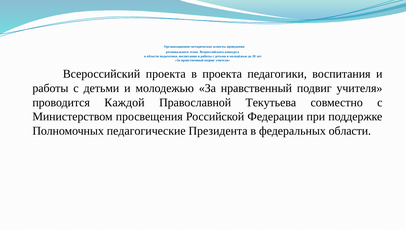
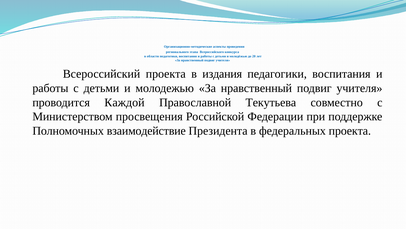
в проекта: проекта -> издания
педагогические: педагогические -> взаимодействие
федеральных области: области -> проекта
